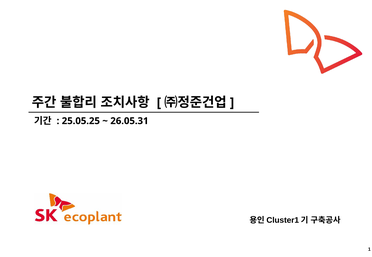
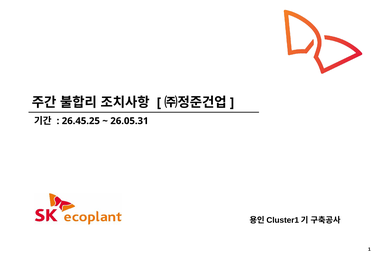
25.05.25: 25.05.25 -> 26.45.25
